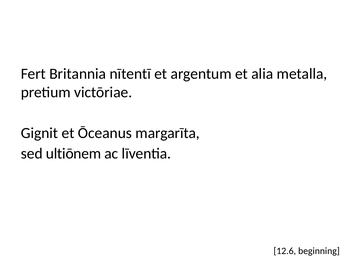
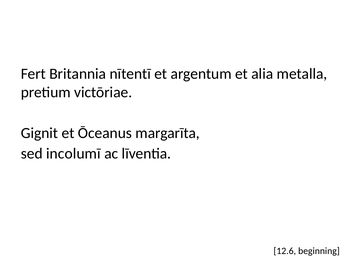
ultiōnem: ultiōnem -> incolumī
